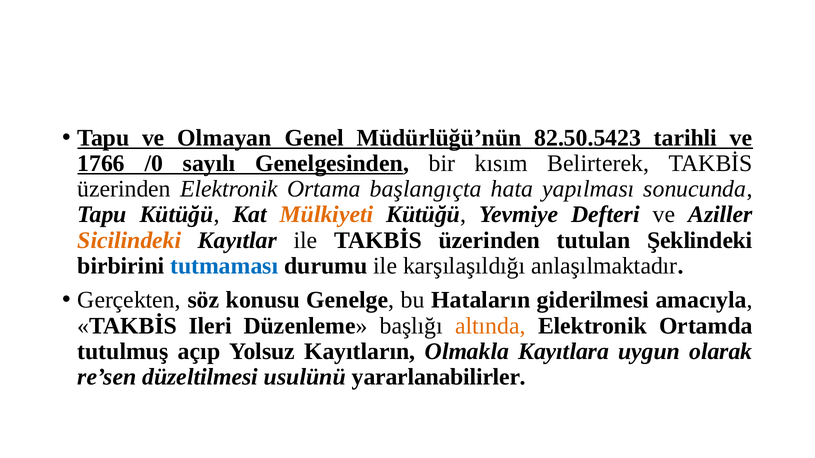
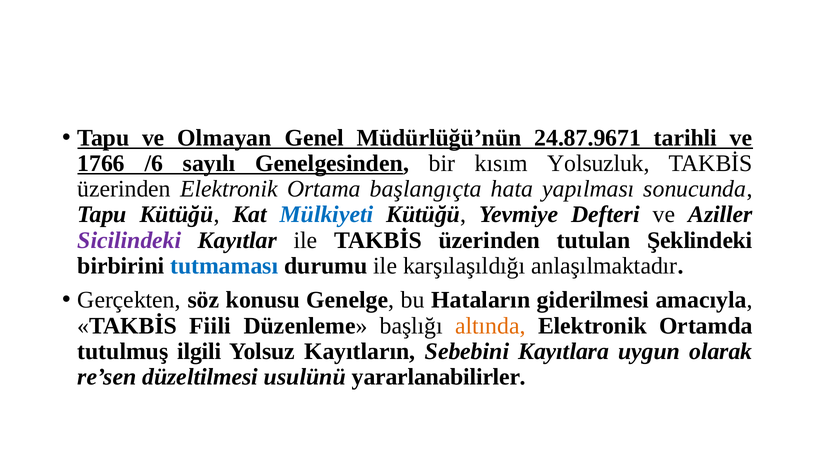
82.50.5423: 82.50.5423 -> 24.87.9671
/0: /0 -> /6
Belirterek: Belirterek -> Yolsuzluk
Mülkiyeti colour: orange -> blue
Sicilindeki colour: orange -> purple
Ileri: Ileri -> Fiili
açıp: açıp -> ilgili
Olmakla: Olmakla -> Sebebini
